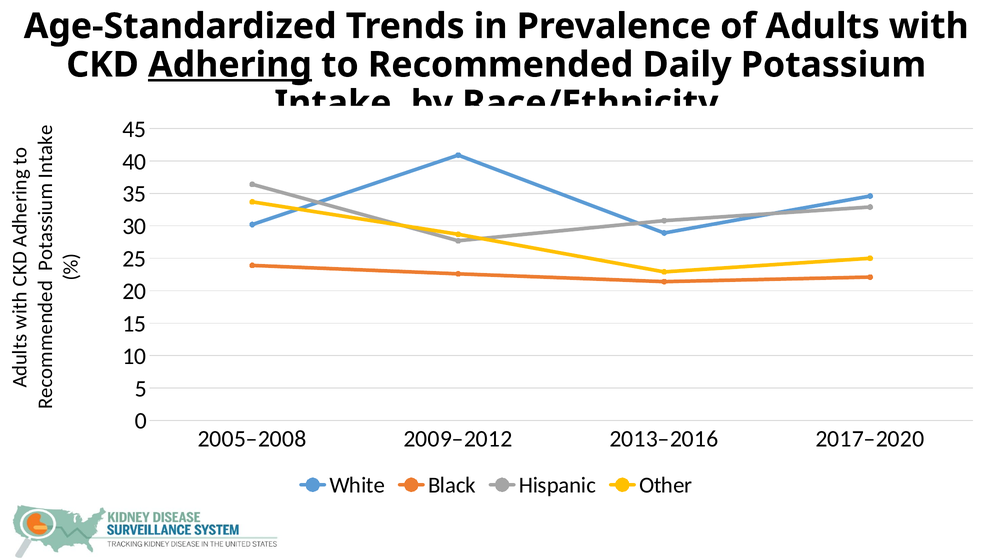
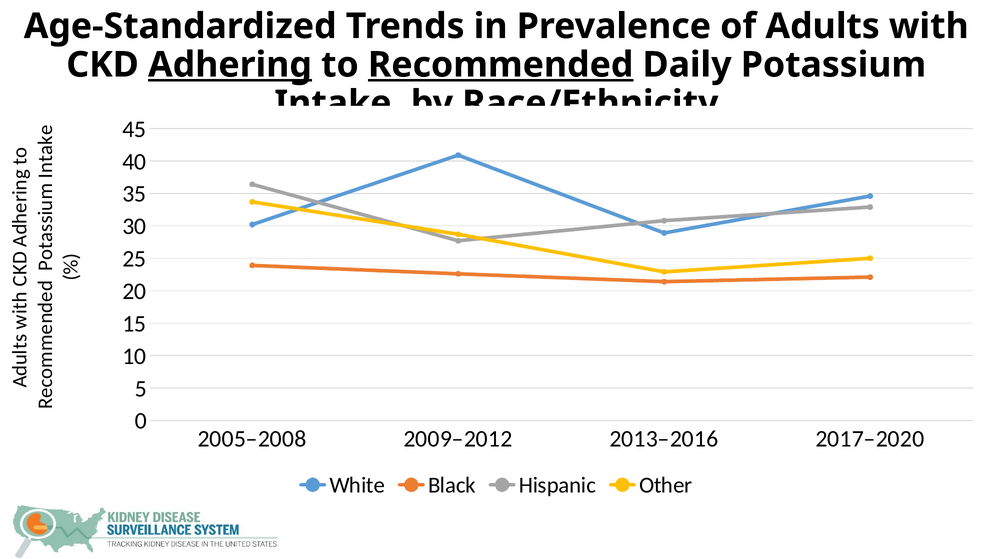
Recommended underline: none -> present
